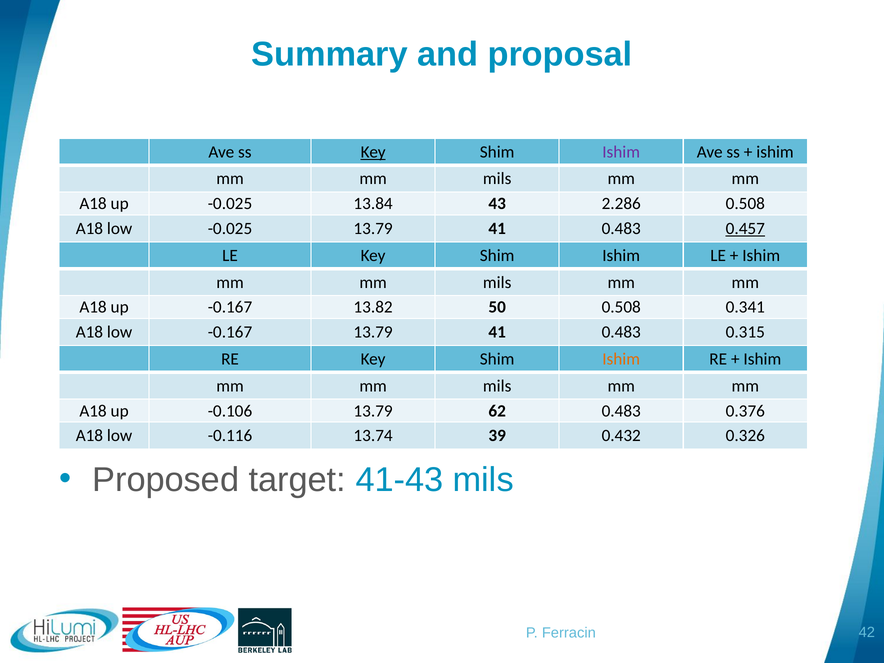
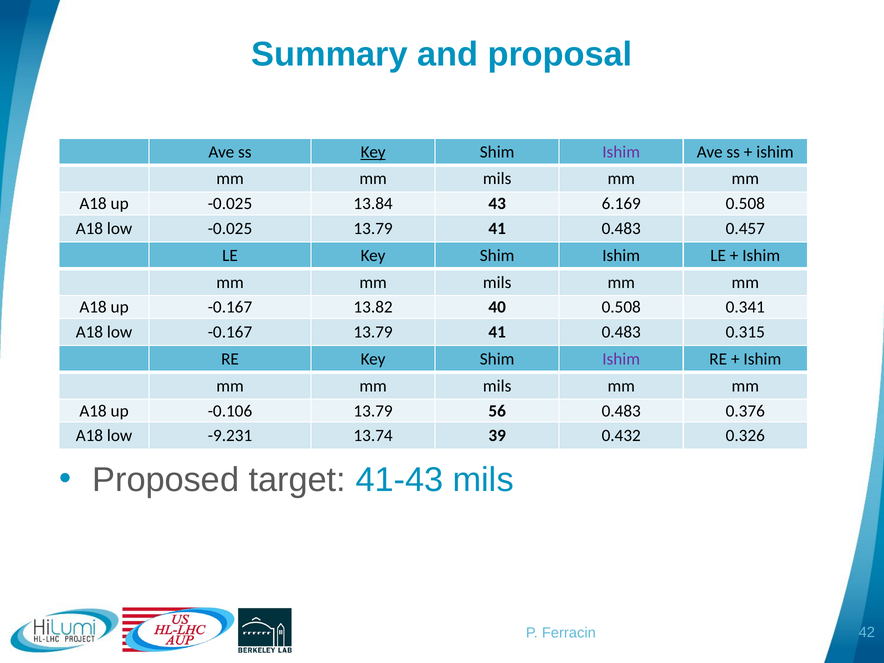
2.286: 2.286 -> 6.169
0.457 underline: present -> none
50: 50 -> 40
Ishim at (621, 359) colour: orange -> purple
62: 62 -> 56
-0.116: -0.116 -> -9.231
